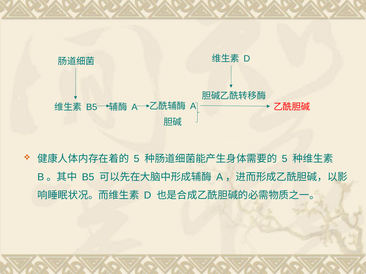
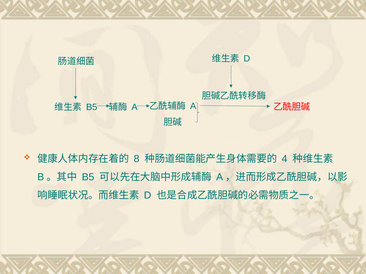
5 at (137, 159): 5 -> 8
5 at (285, 159): 5 -> 4
